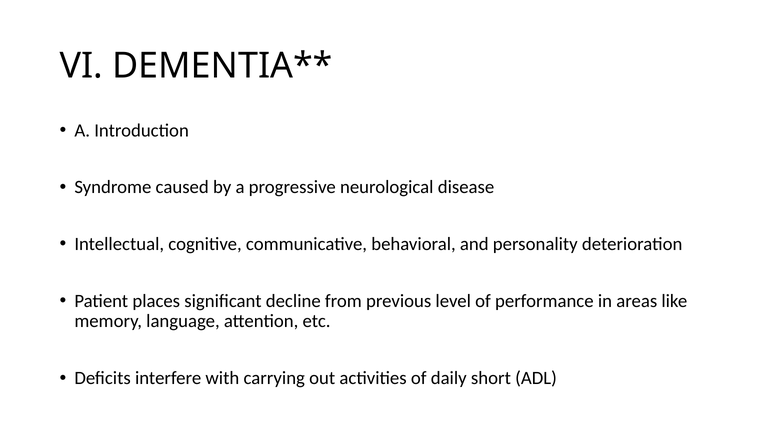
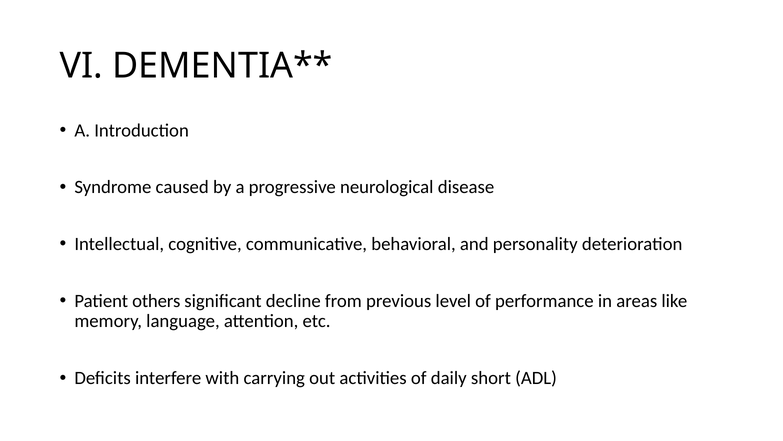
places: places -> others
